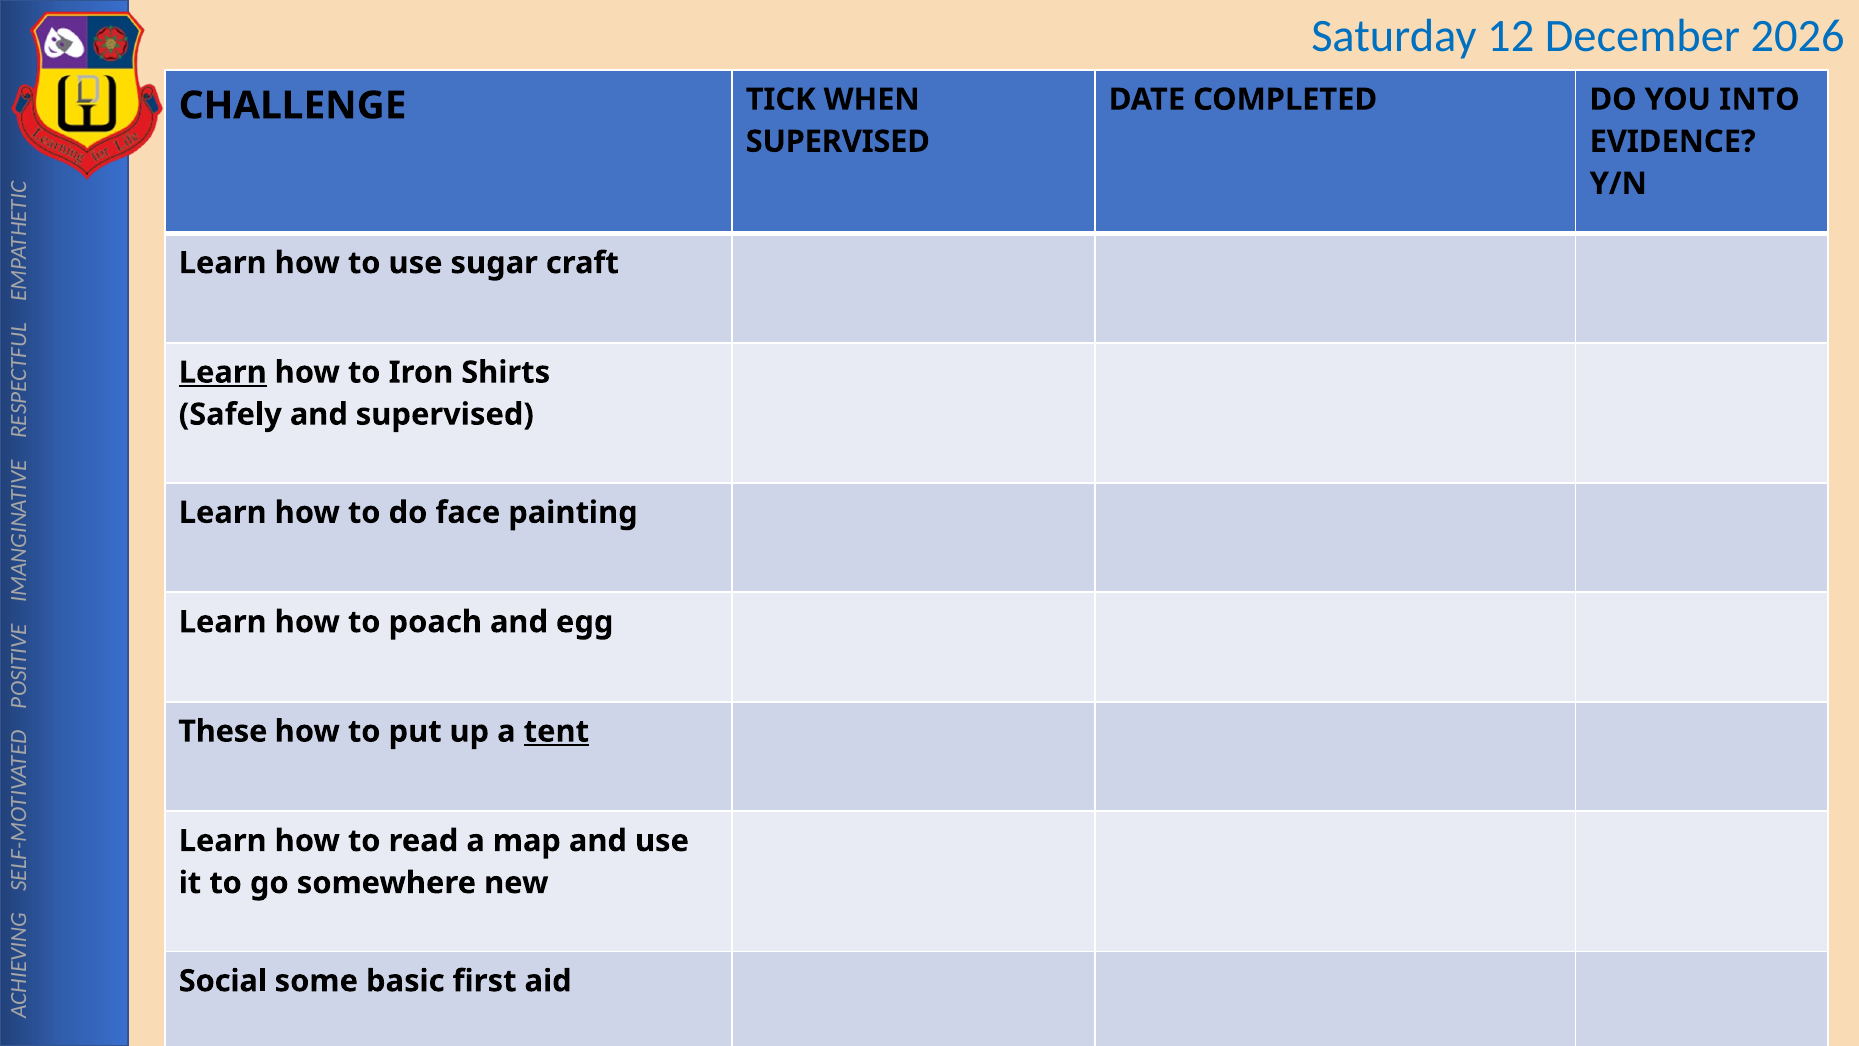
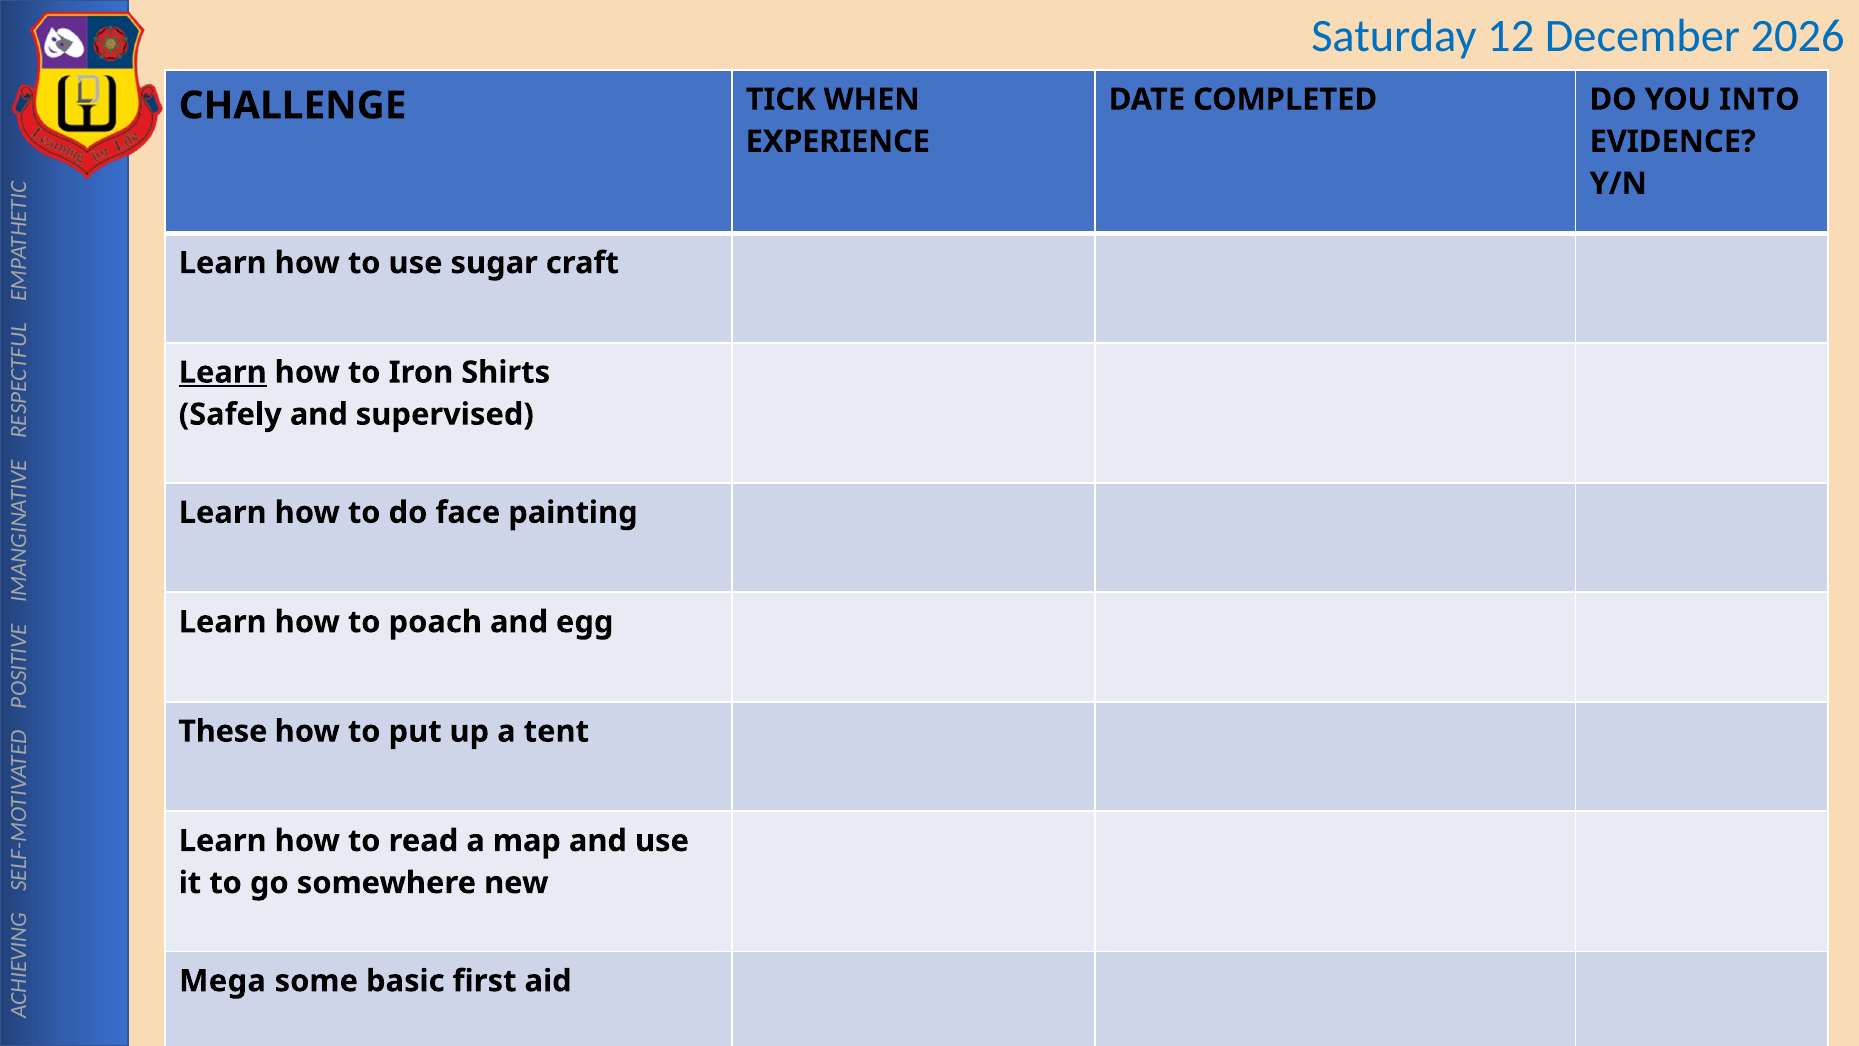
SUPERVISED at (838, 142): SUPERVISED -> EXPERIENCE
tent underline: present -> none
Social: Social -> Mega
